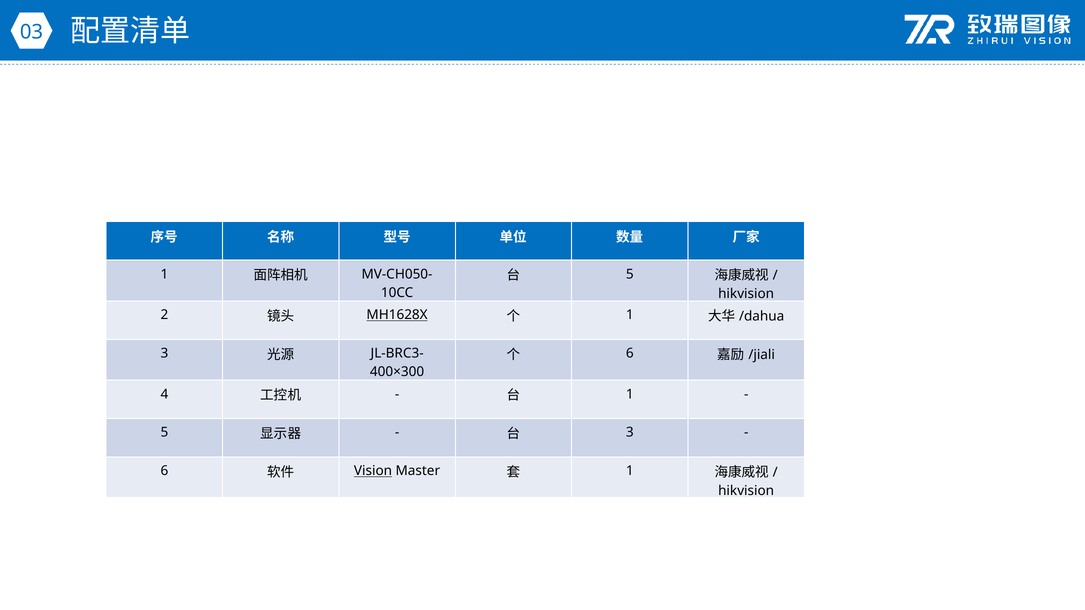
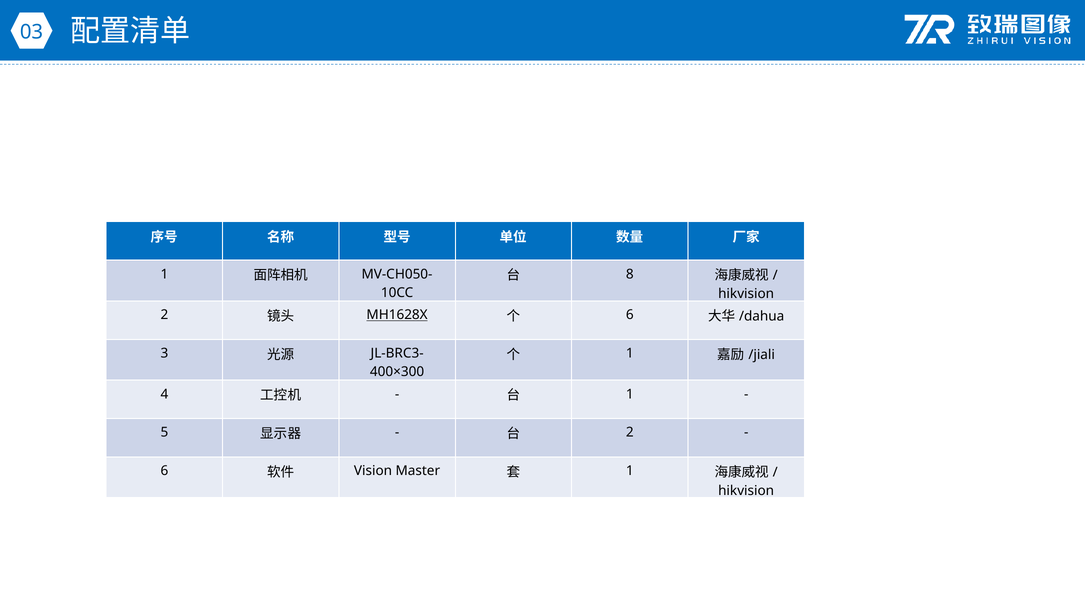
5 at (630, 274): 5 -> 8
1 at (630, 315): 1 -> 6
6 at (630, 354): 6 -> 1
3 at (630, 433): 3 -> 2
Vision underline: present -> none
